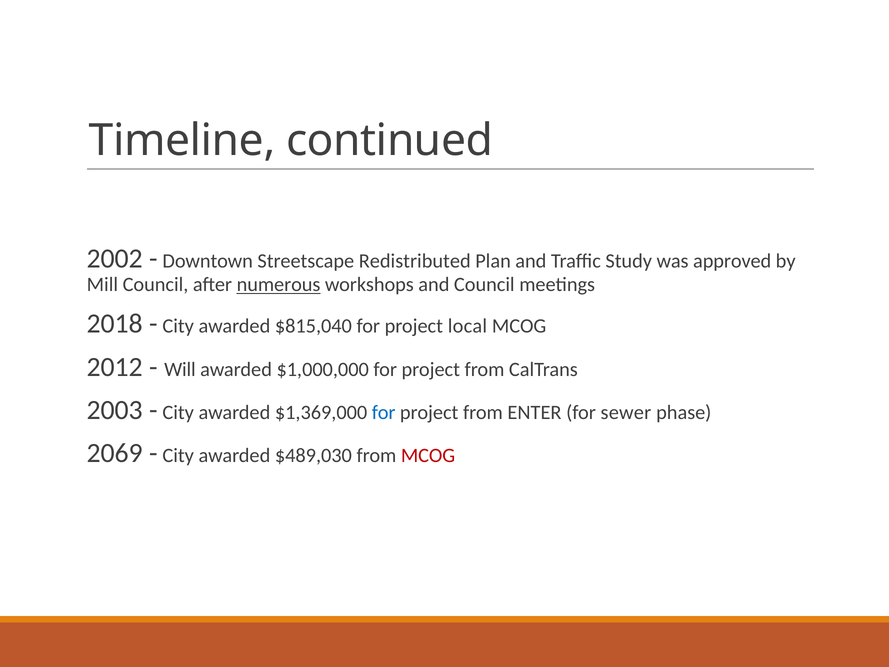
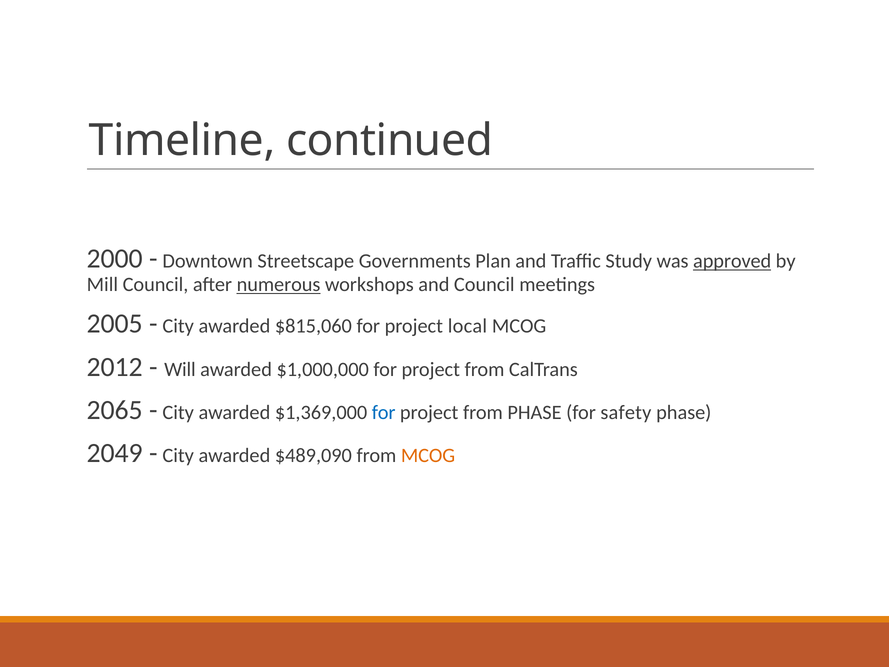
2002: 2002 -> 2000
Redistributed: Redistributed -> Governments
approved underline: none -> present
2018: 2018 -> 2005
$815,040: $815,040 -> $815,060
2003: 2003 -> 2065
from ENTER: ENTER -> PHASE
sewer: sewer -> safety
2069: 2069 -> 2049
$489,030: $489,030 -> $489,090
MCOG at (428, 455) colour: red -> orange
